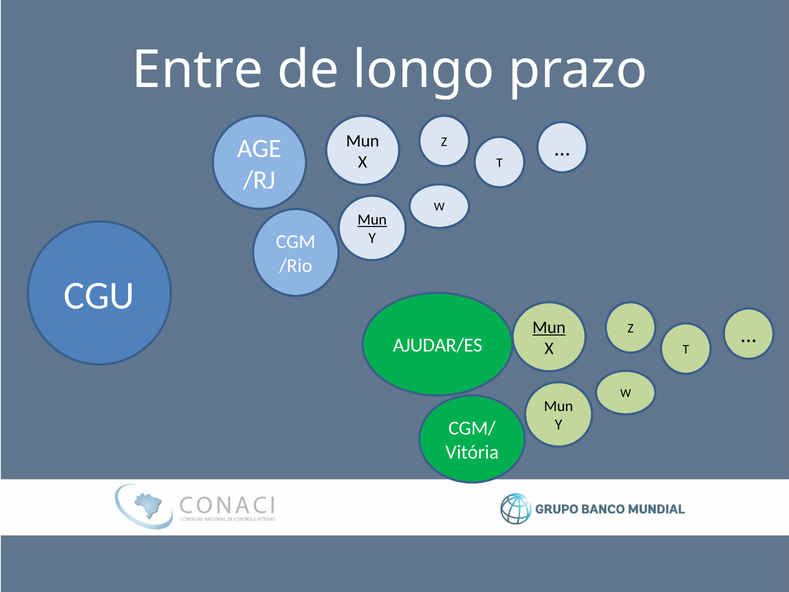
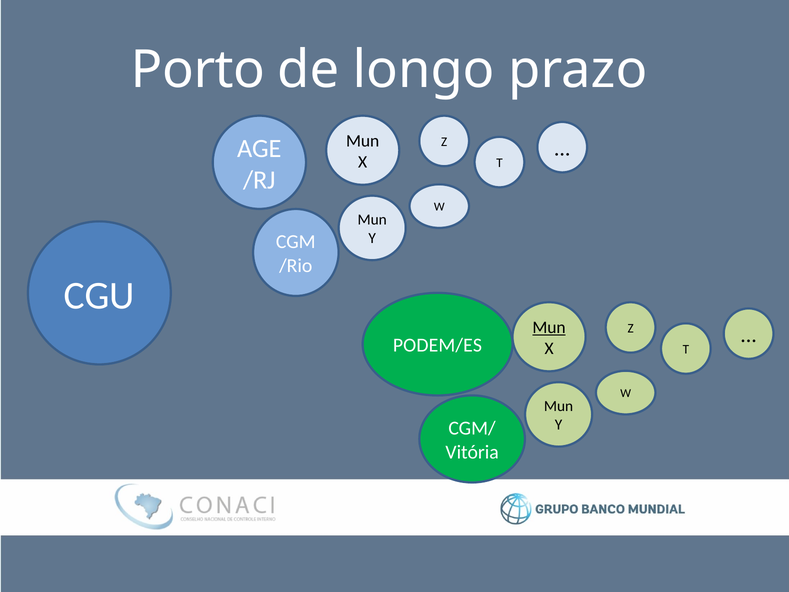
Entre: Entre -> Porto
Mun at (372, 220) underline: present -> none
AJUDAR/ES: AJUDAR/ES -> PODEM/ES
